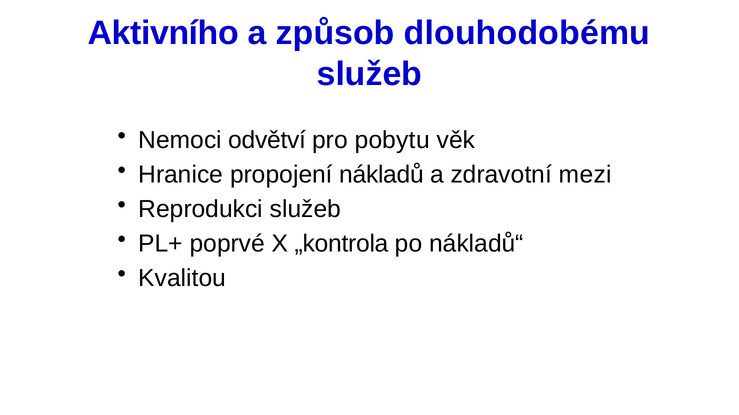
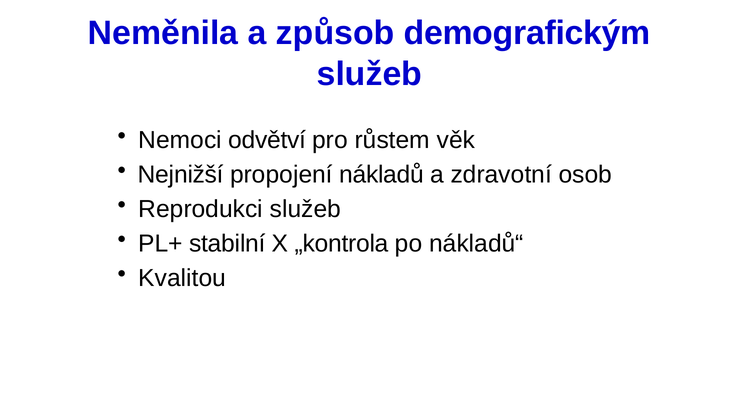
Aktivního: Aktivního -> Neměnila
dlouhodobému: dlouhodobému -> demografickým
pobytu: pobytu -> růstem
Hranice: Hranice -> Nejnižší
mezi: mezi -> osob
poprvé: poprvé -> stabilní
